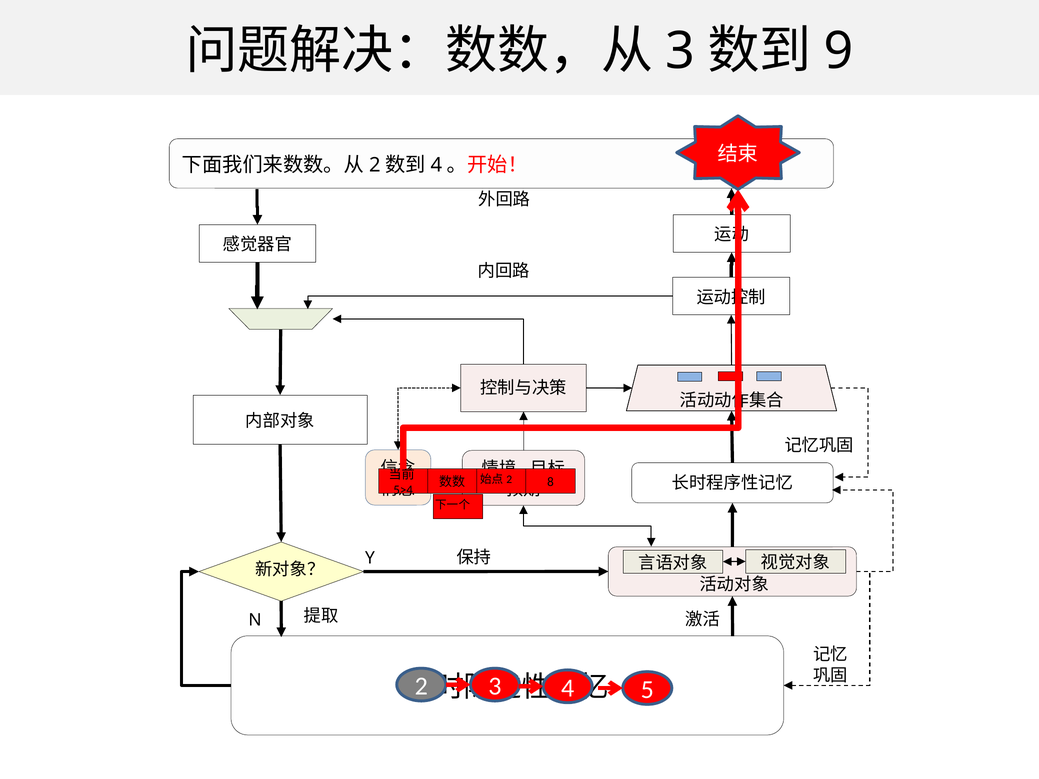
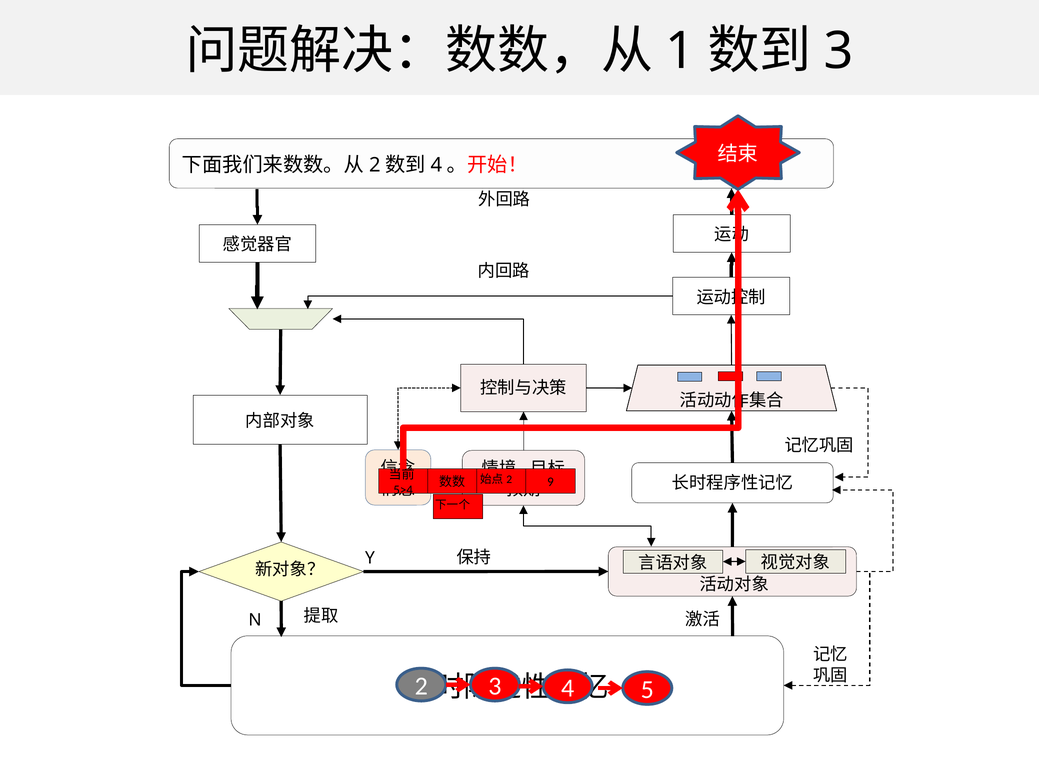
3 at (680, 51): 3 -> 1
9 at (839, 51): 9 -> 3
8: 8 -> 9
